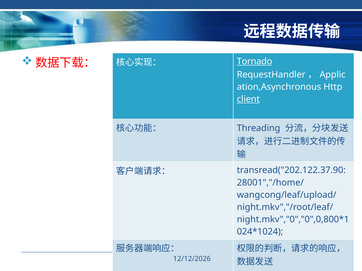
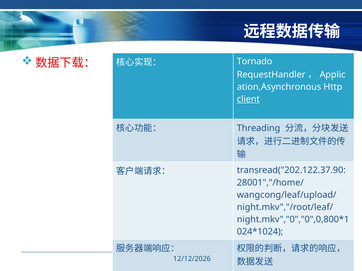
Tornado underline: present -> none
